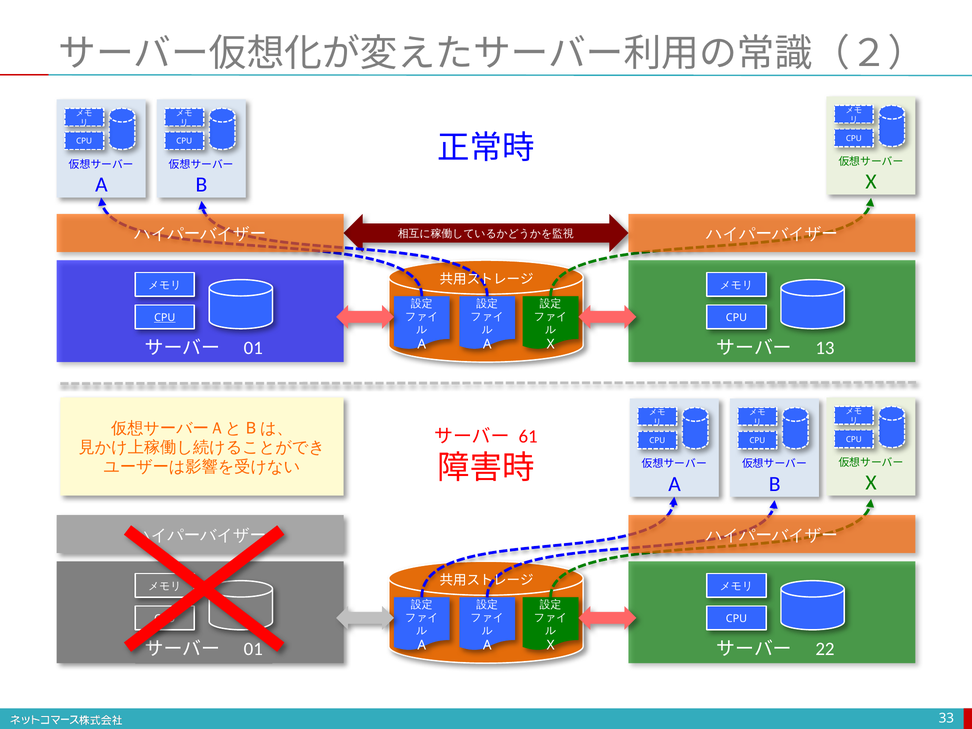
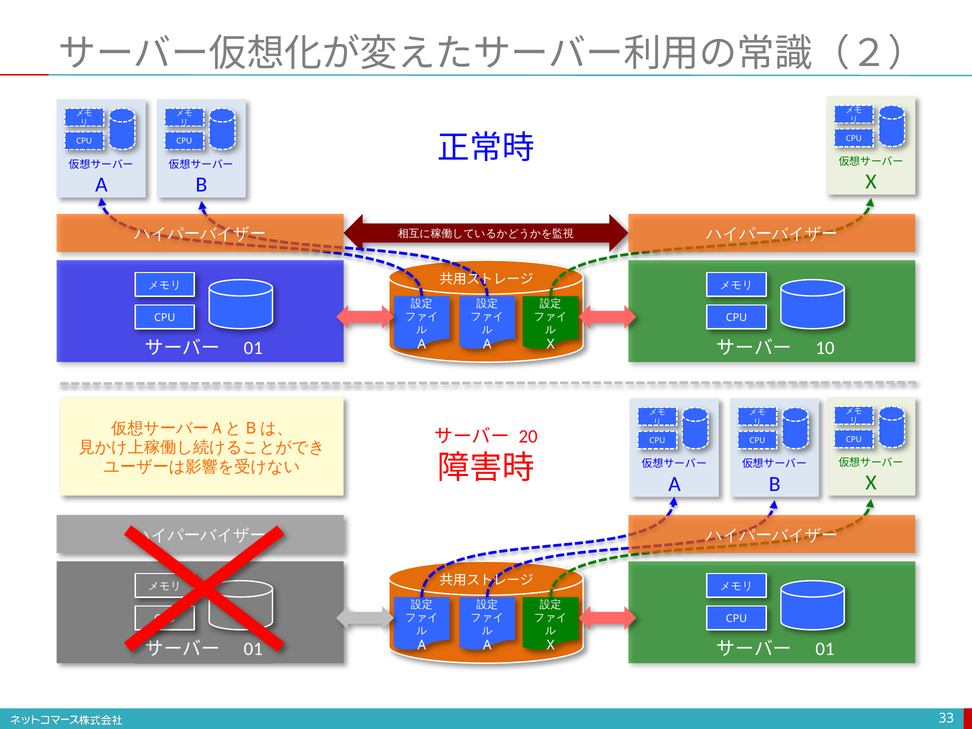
CPU at (165, 318) underline: present -> none
13: 13 -> 10
61: 61 -> 20
22 at (825, 649): 22 -> 01
